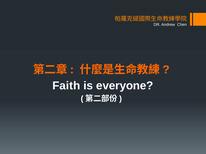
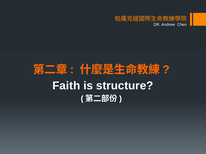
everyone: everyone -> structure
